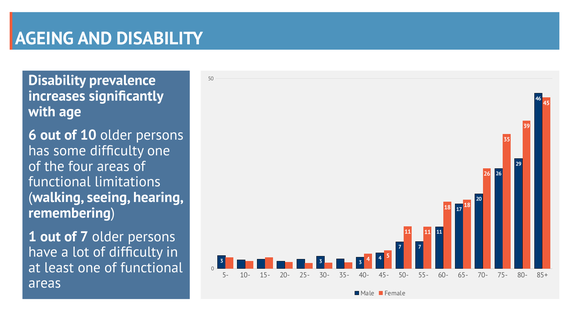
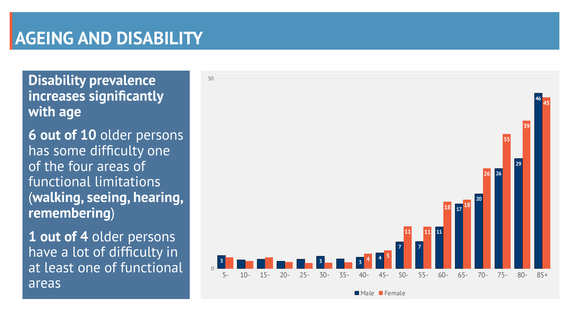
of 7: 7 -> 4
